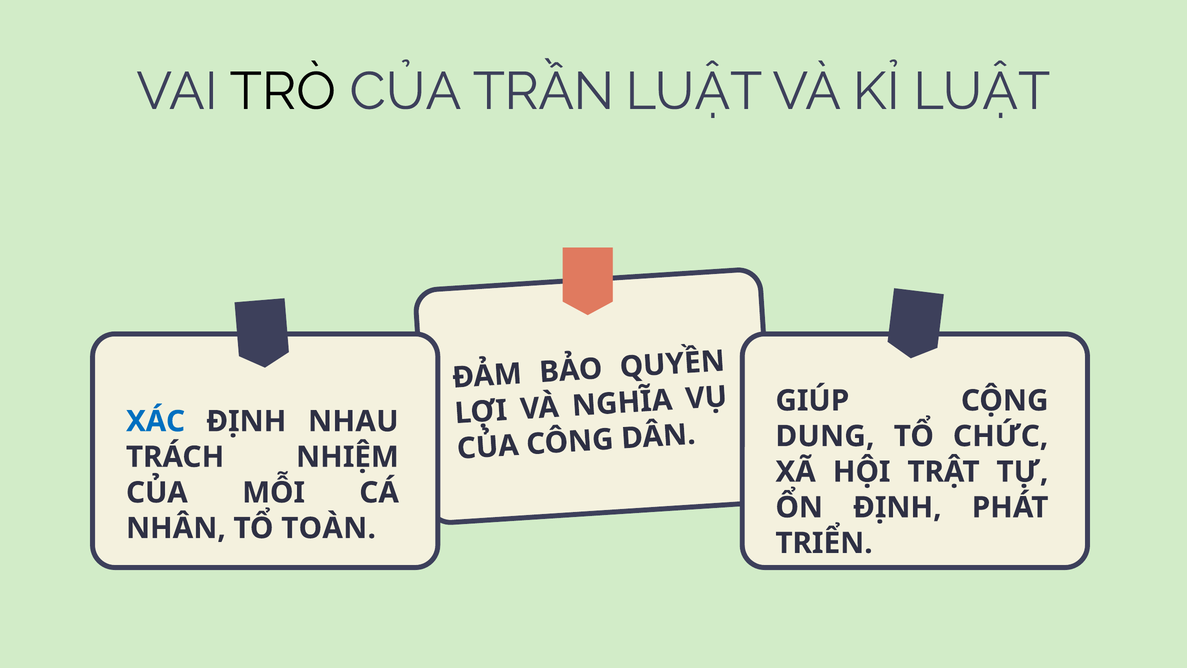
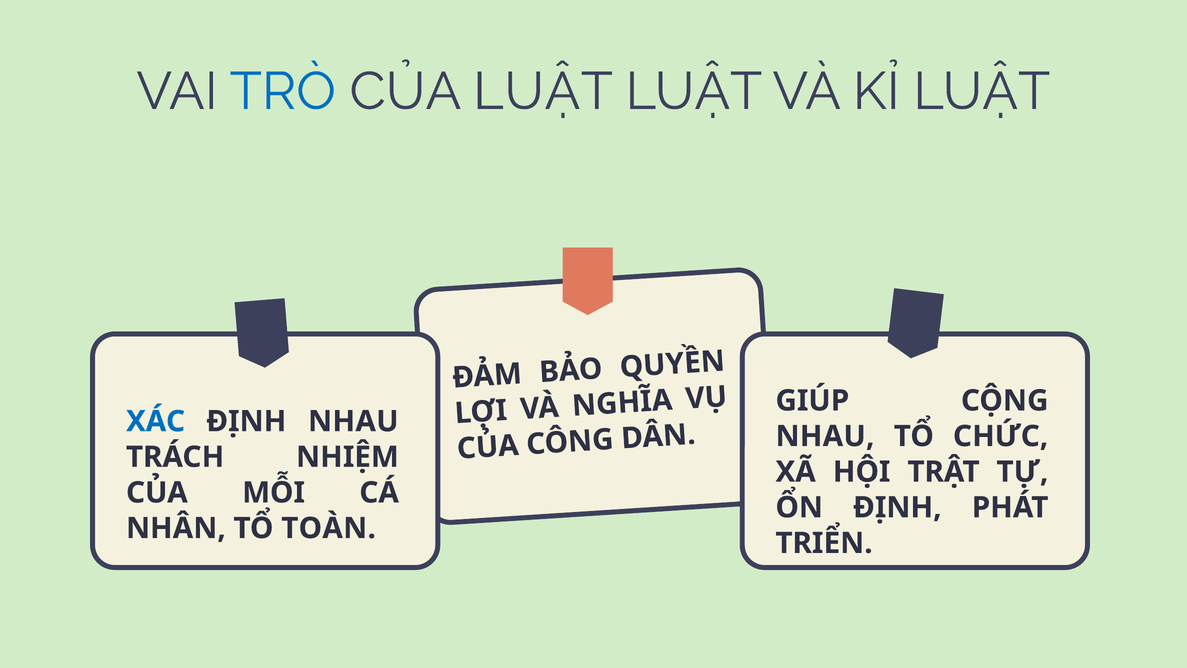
TRÒ colour: black -> blue
CỦA TRẦN: TRẦN -> LUẬT
DUNG at (825, 436): DUNG -> NHAU
